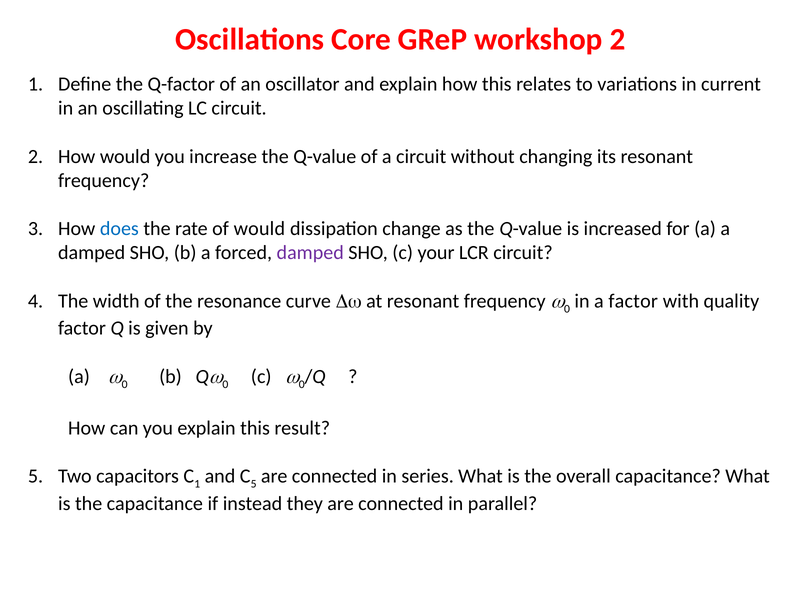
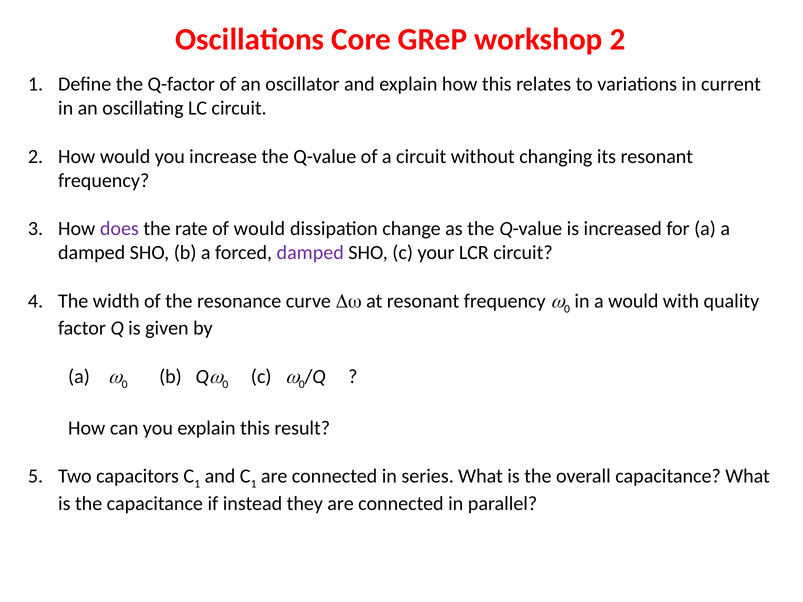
does colour: blue -> purple
a factor: factor -> would
and C 5: 5 -> 1
